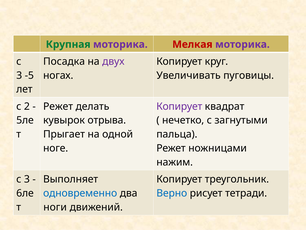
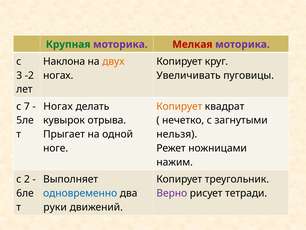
Посадка: Посадка -> Наклона
двух colour: purple -> orange
-5: -5 -> -2
2: 2 -> 7
Режет at (58, 106): Режет -> Ногах
Копирует at (179, 106) colour: purple -> orange
пальца: пальца -> нельзя
3 at (27, 179): 3 -> 2
Верно colour: blue -> purple
ноги: ноги -> руки
